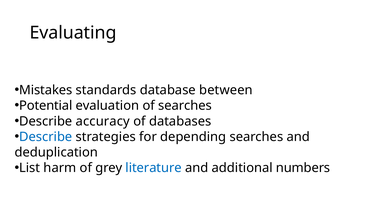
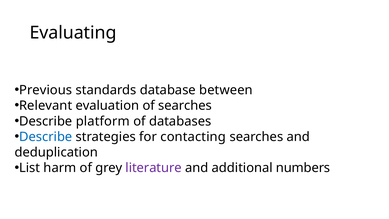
Mistakes: Mistakes -> Previous
Potential: Potential -> Relevant
accuracy: accuracy -> platform
depending: depending -> contacting
literature colour: blue -> purple
